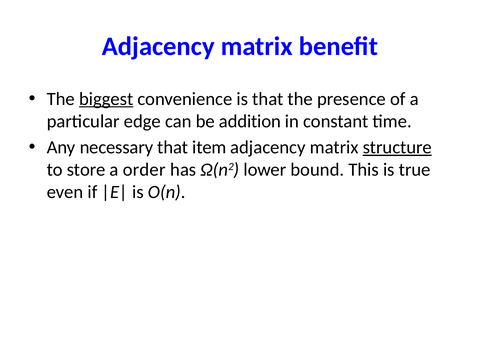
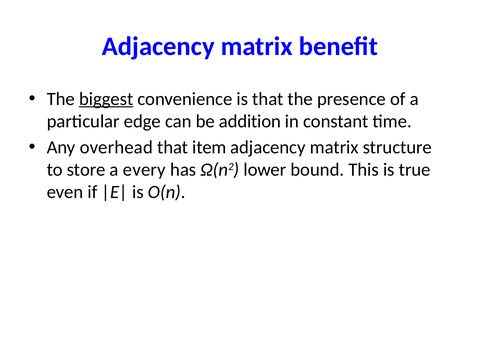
necessary: necessary -> overhead
structure underline: present -> none
order: order -> every
